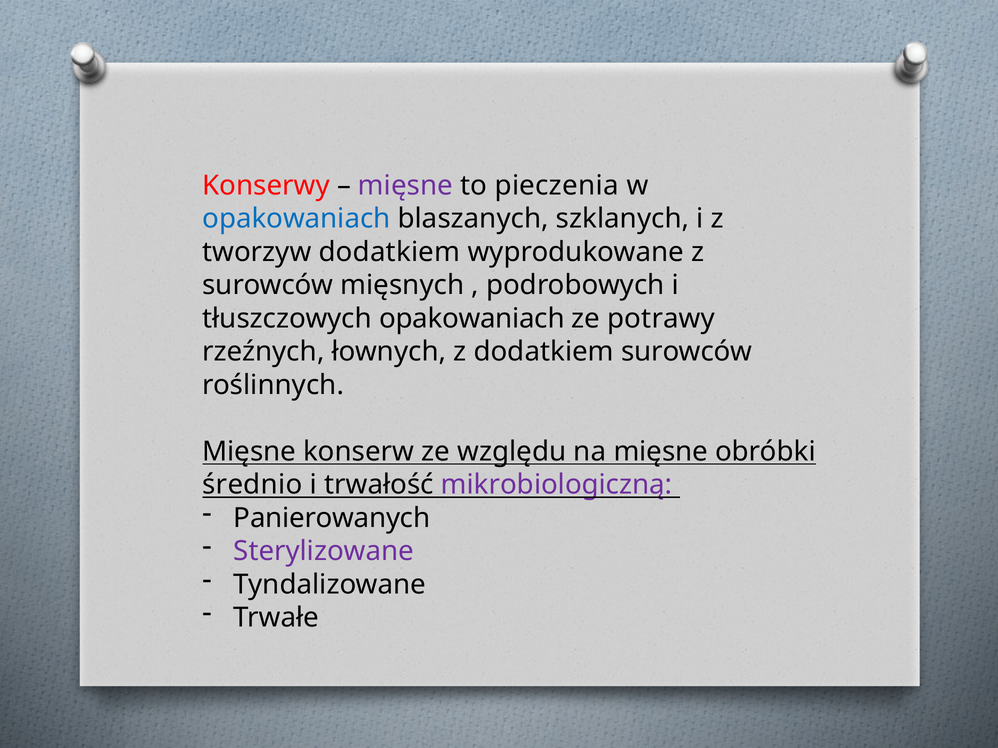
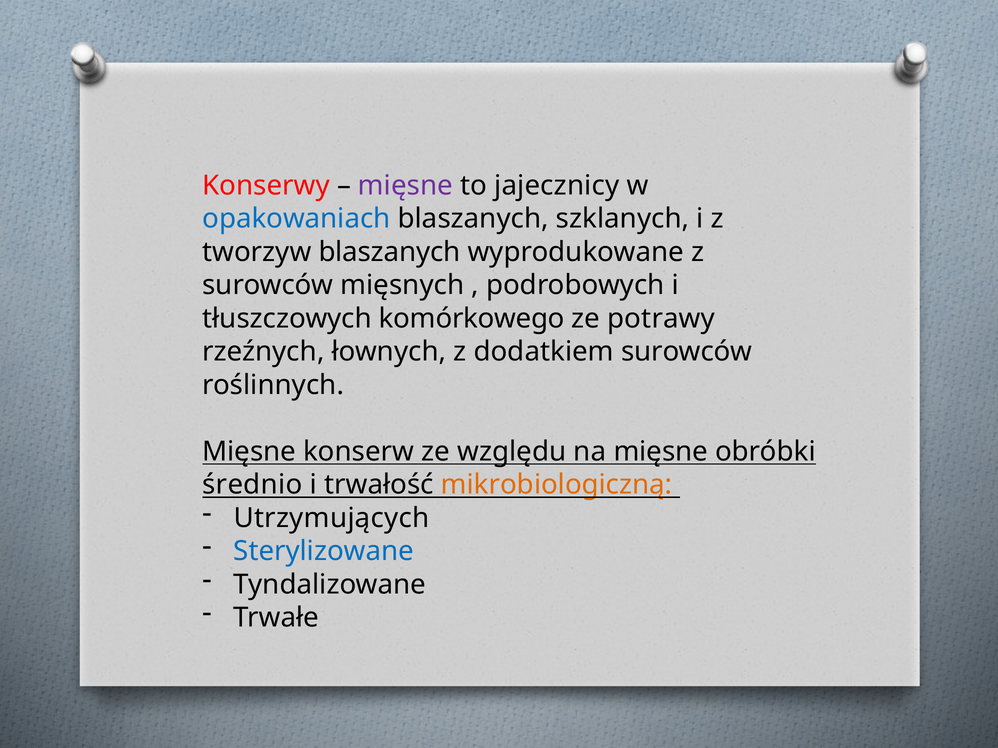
pieczenia: pieczenia -> jajecznicy
tworzyw dodatkiem: dodatkiem -> blaszanych
tłuszczowych opakowaniach: opakowaniach -> komórkowego
mikrobiologiczną colour: purple -> orange
Panierowanych: Panierowanych -> Utrzymujących
Sterylizowane colour: purple -> blue
